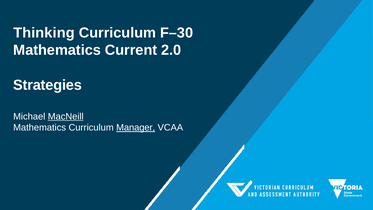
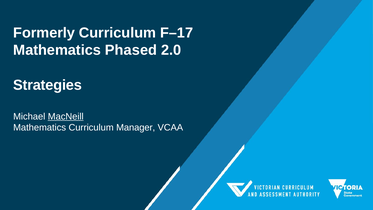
Thinking: Thinking -> Formerly
F–30: F–30 -> F–17
Current: Current -> Phased
Manager underline: present -> none
